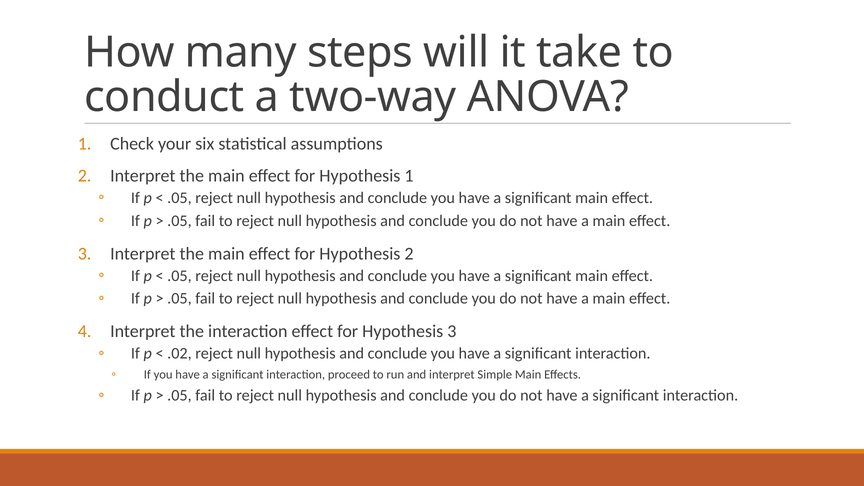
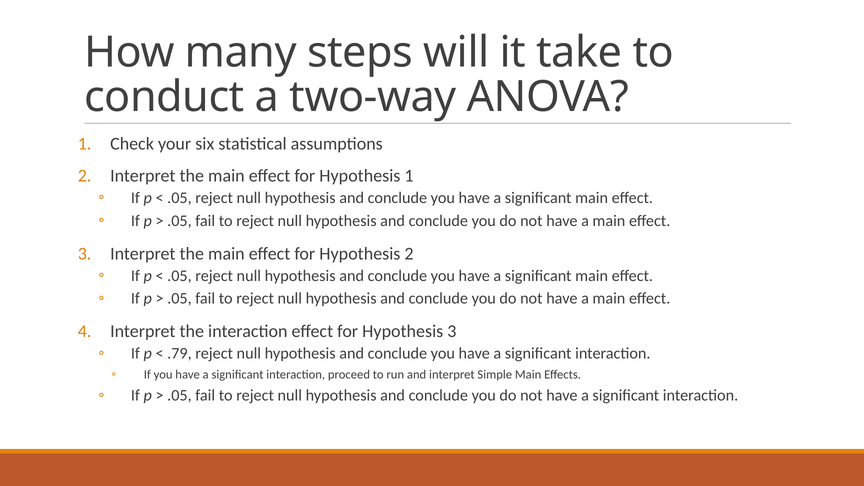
.02: .02 -> .79
